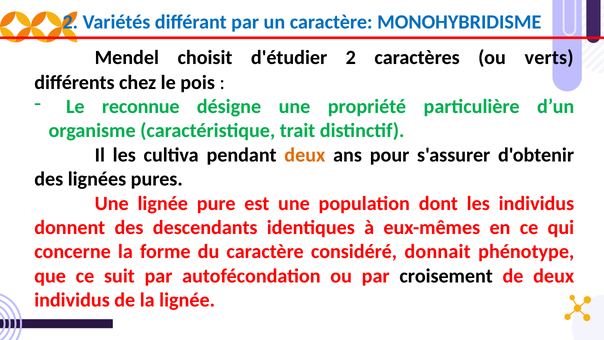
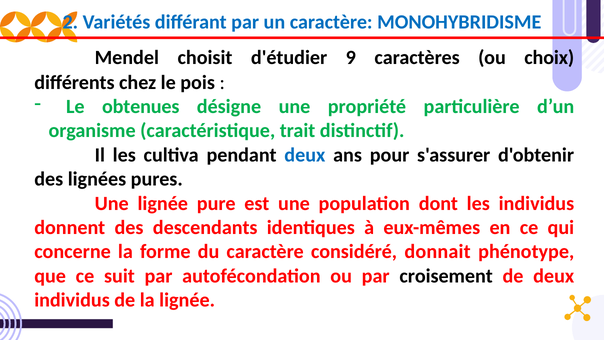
d'étudier 2: 2 -> 9
verts: verts -> choix
reconnue: reconnue -> obtenues
deux at (305, 155) colour: orange -> blue
